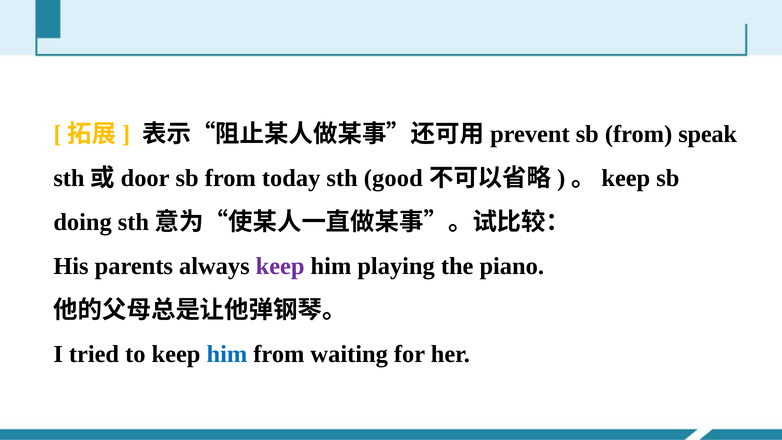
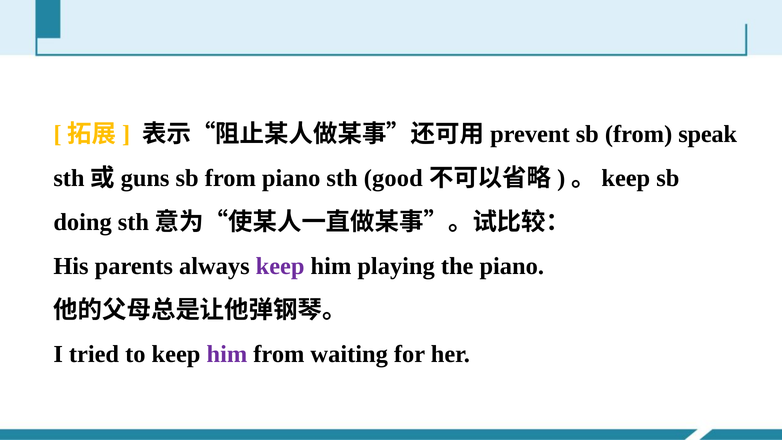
door: door -> guns
from today: today -> piano
him at (227, 354) colour: blue -> purple
